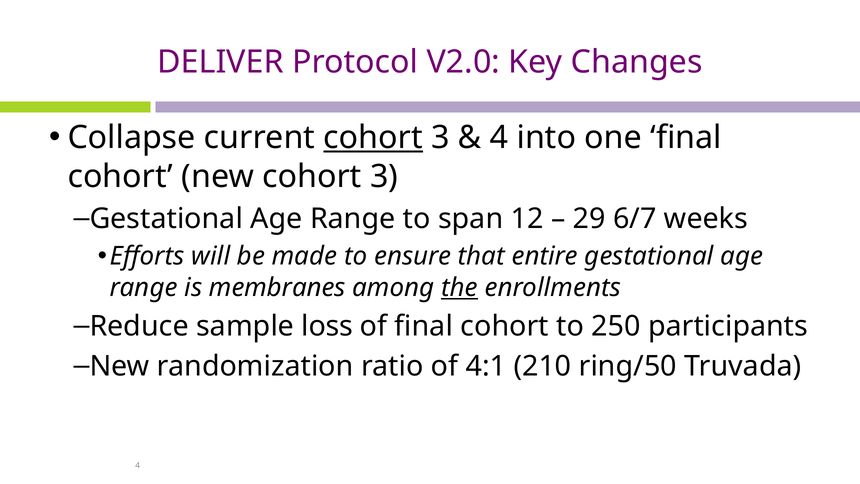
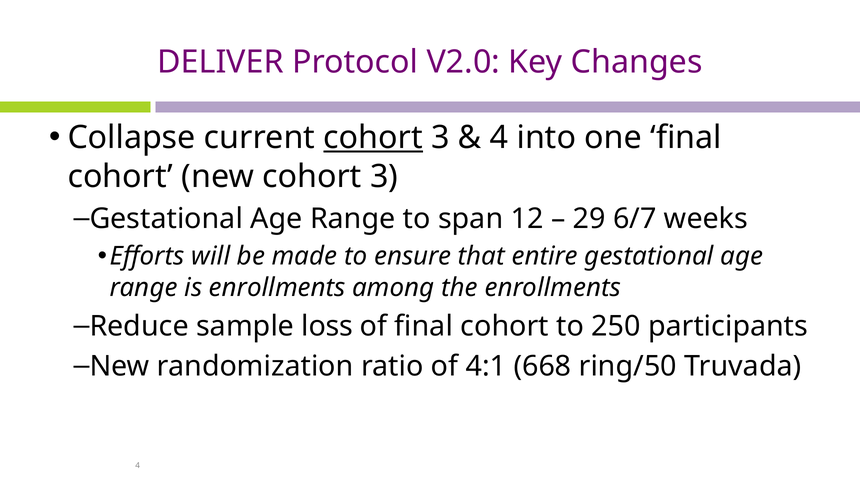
is membranes: membranes -> enrollments
the underline: present -> none
210: 210 -> 668
